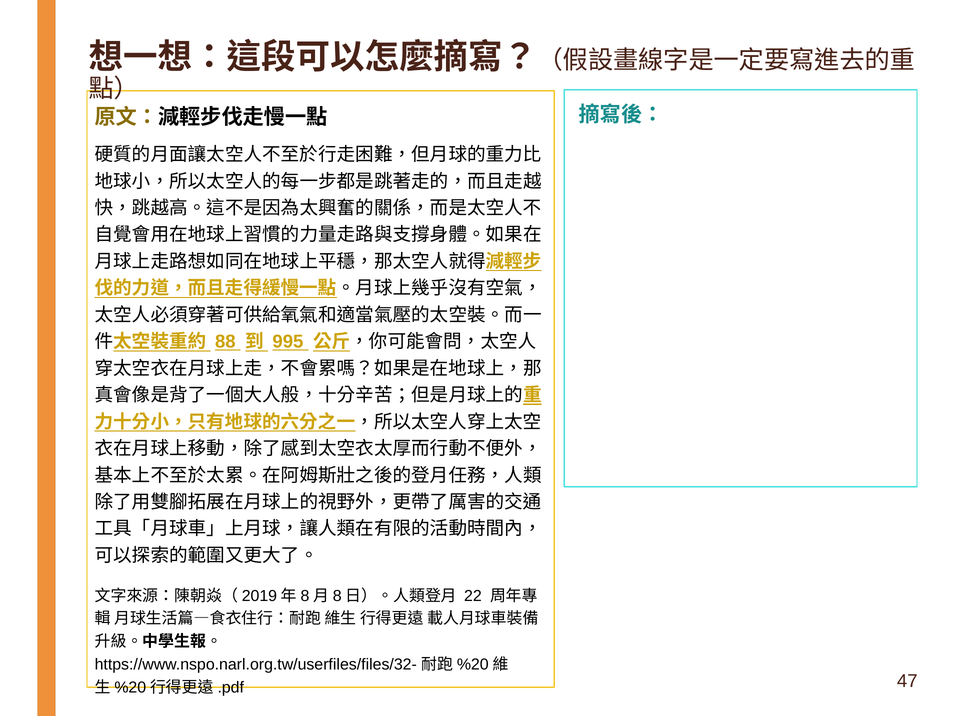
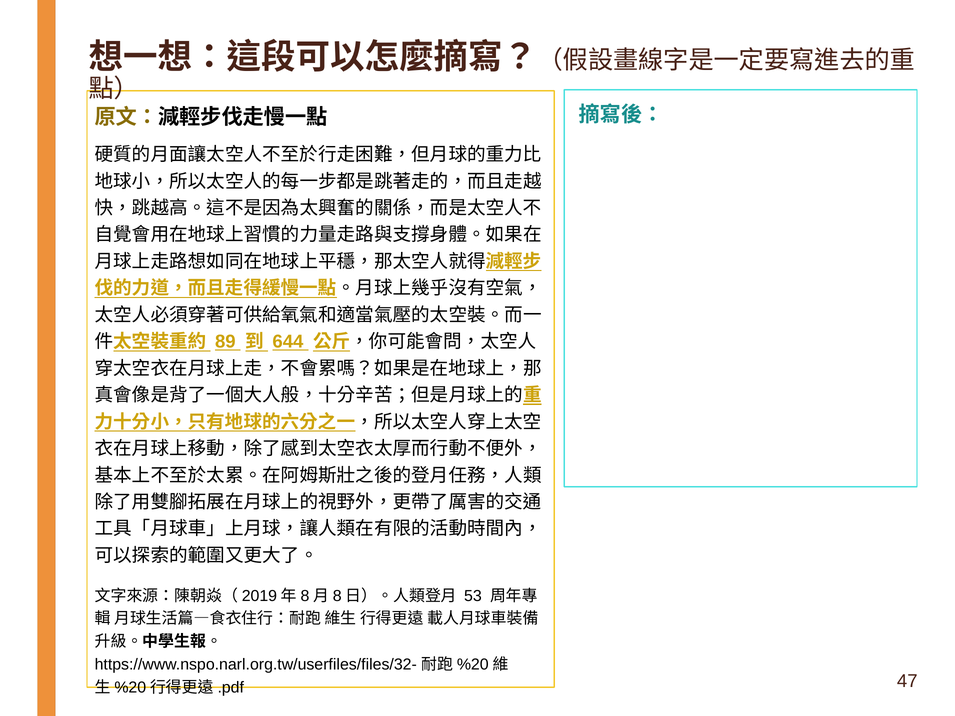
88: 88 -> 89
995: 995 -> 644
22: 22 -> 53
